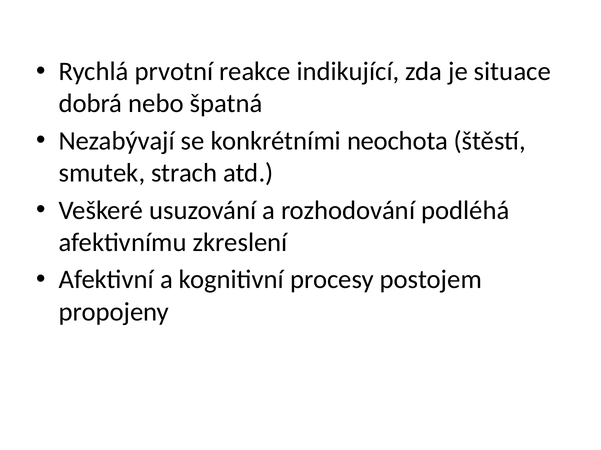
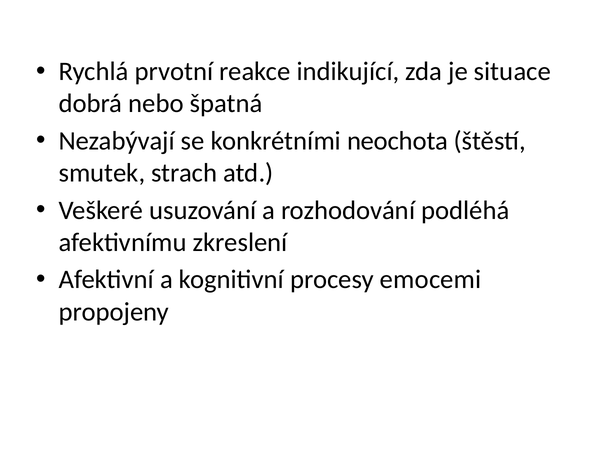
postojem: postojem -> emocemi
